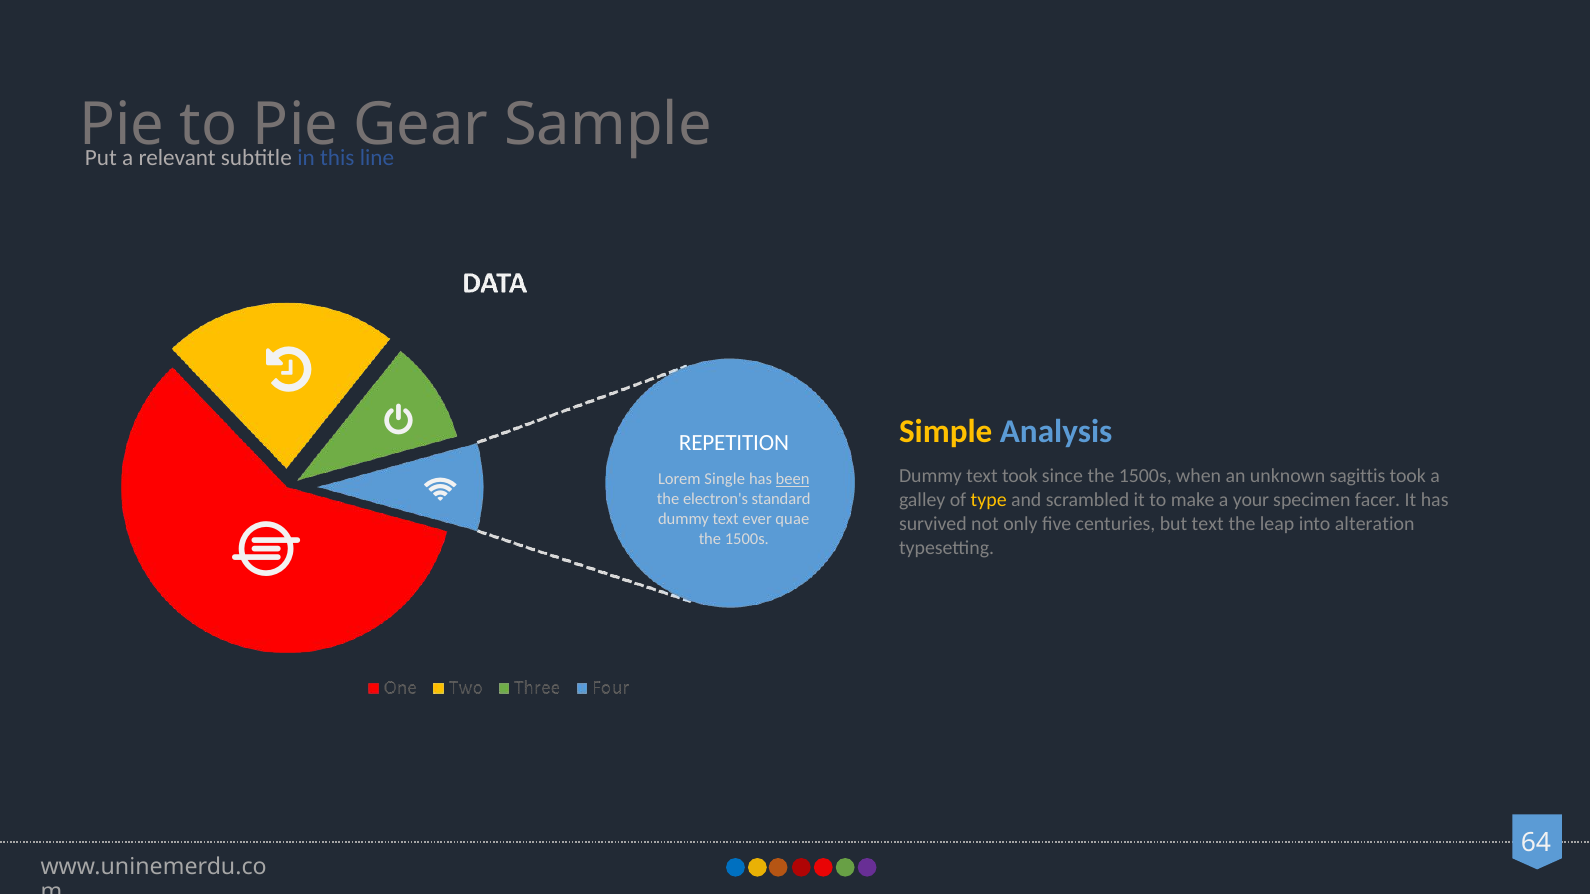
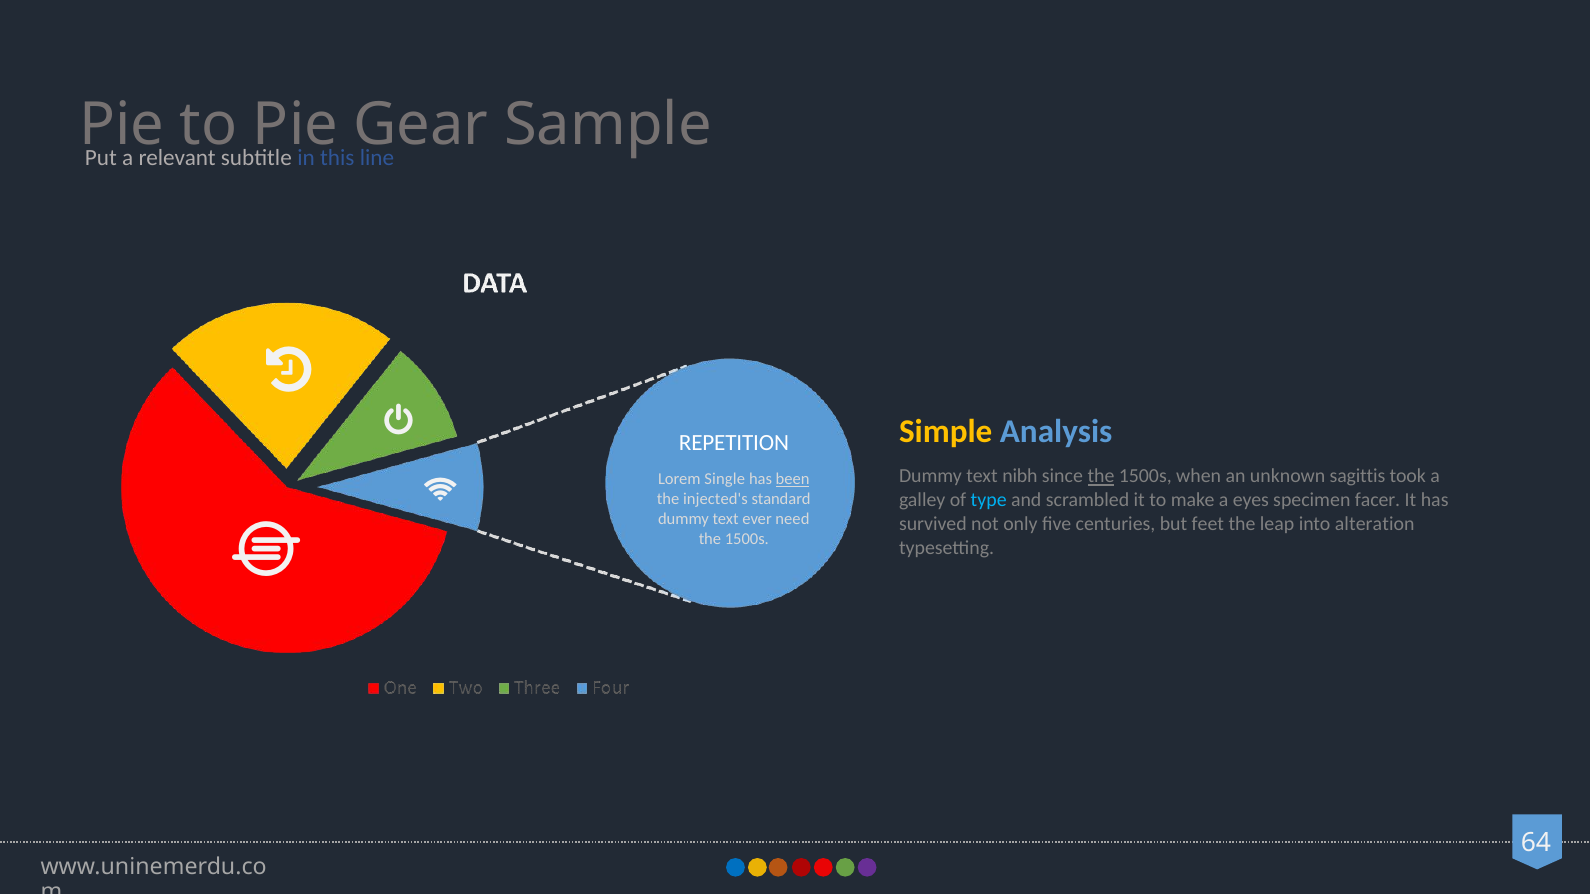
text took: took -> nibh
the at (1101, 477) underline: none -> present
type colour: yellow -> light blue
your: your -> eyes
electron's: electron's -> injected's
quae: quae -> need
but text: text -> feet
